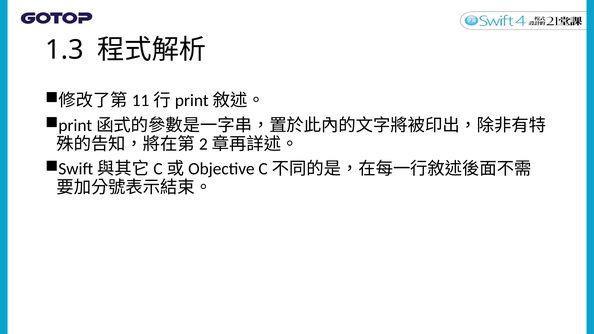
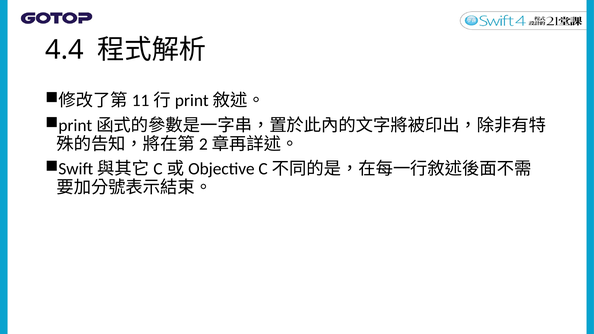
1.3: 1.3 -> 4.4
